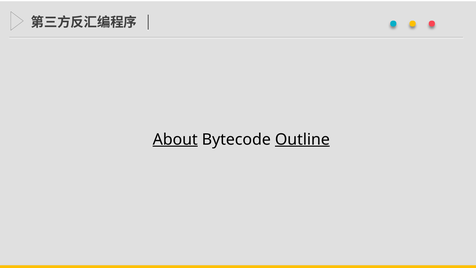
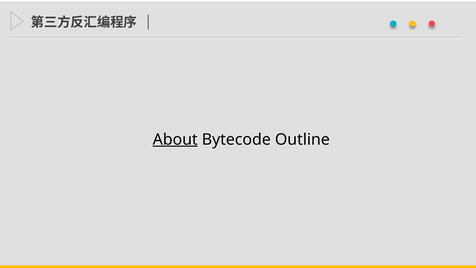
Outline underline: present -> none
